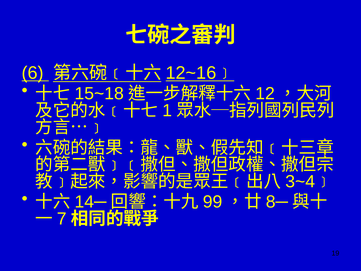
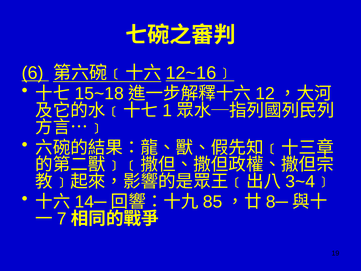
99: 99 -> 85
